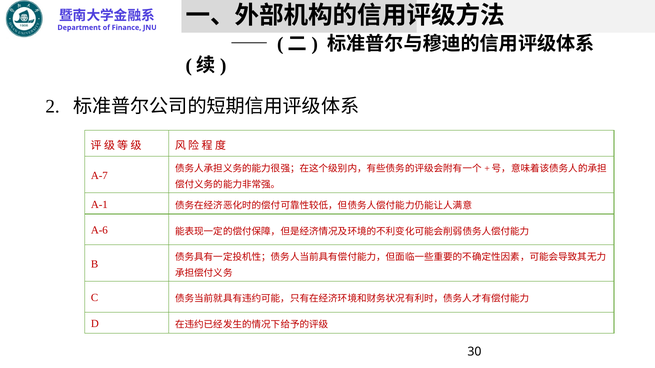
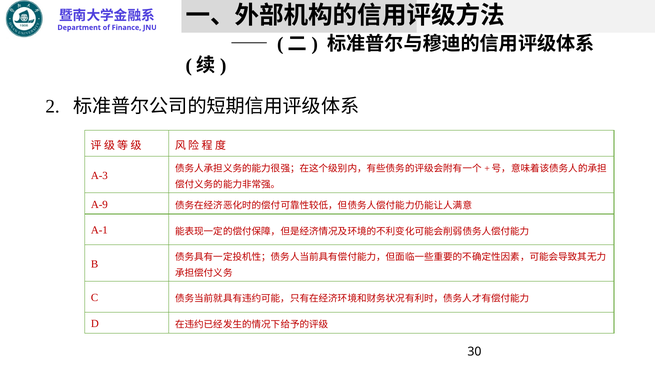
A-7: A-7 -> A-3
A-1: A-1 -> A-9
A-6: A-6 -> A-1
